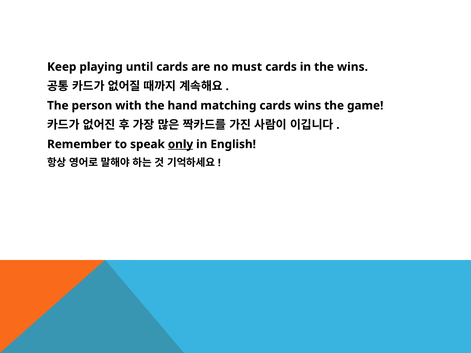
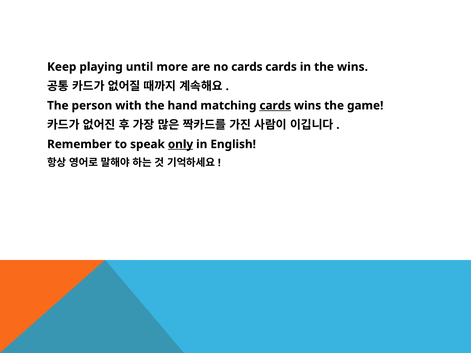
until cards: cards -> more
no must: must -> cards
cards at (275, 106) underline: none -> present
